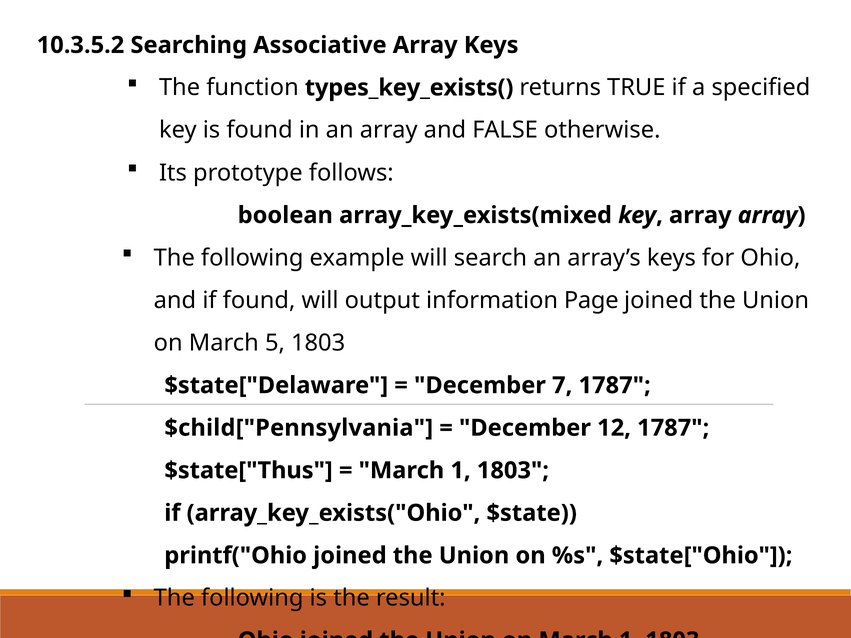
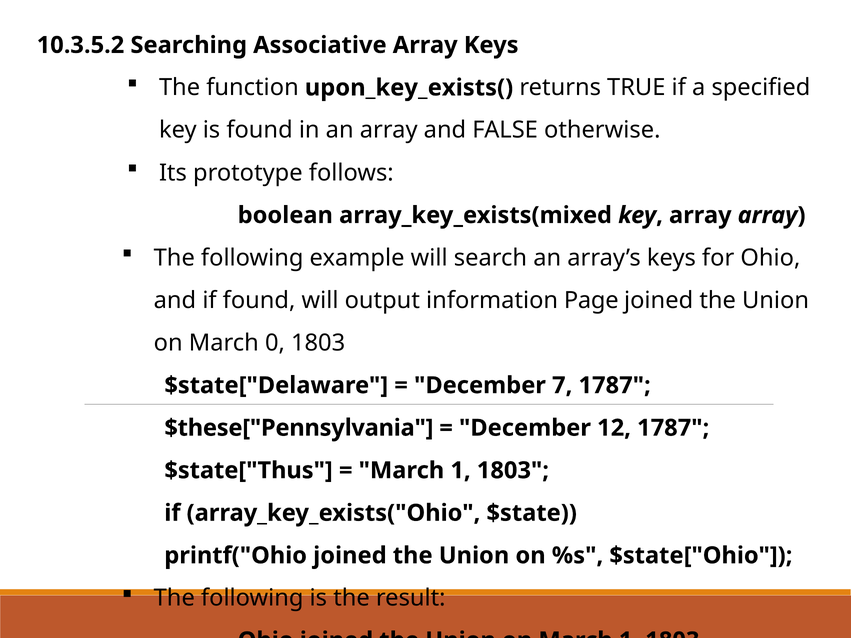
types_key_exists(: types_key_exists( -> upon_key_exists(
5: 5 -> 0
$child["Pennsylvania: $child["Pennsylvania -> $these["Pennsylvania
